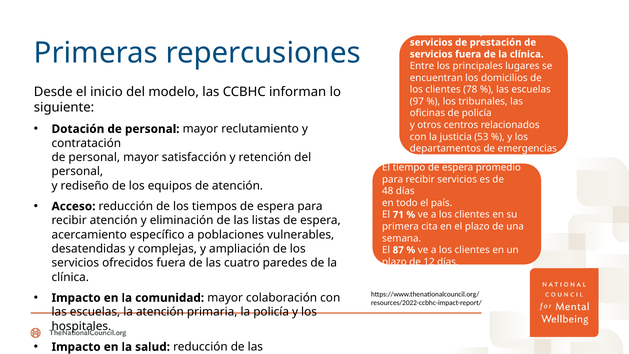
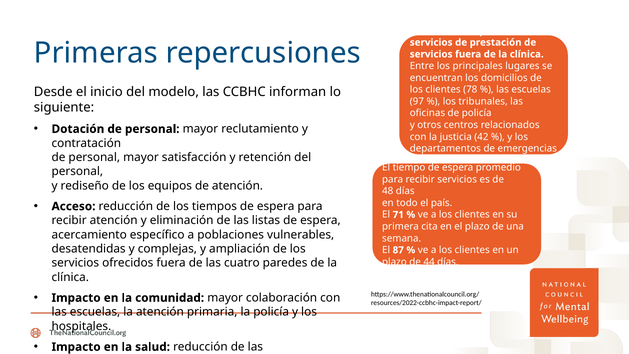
53: 53 -> 42
12: 12 -> 44
